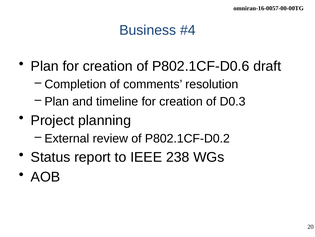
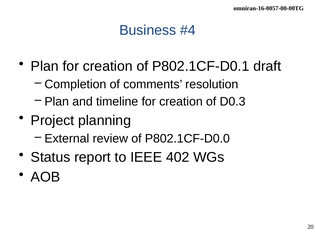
P802.1CF-D0.6: P802.1CF-D0.6 -> P802.1CF-D0.1
P802.1CF-D0.2: P802.1CF-D0.2 -> P802.1CF-D0.0
238: 238 -> 402
